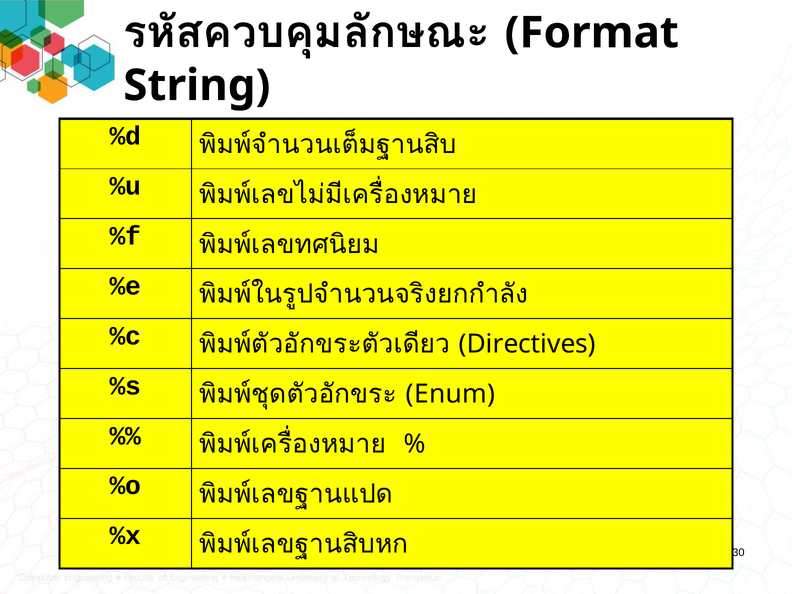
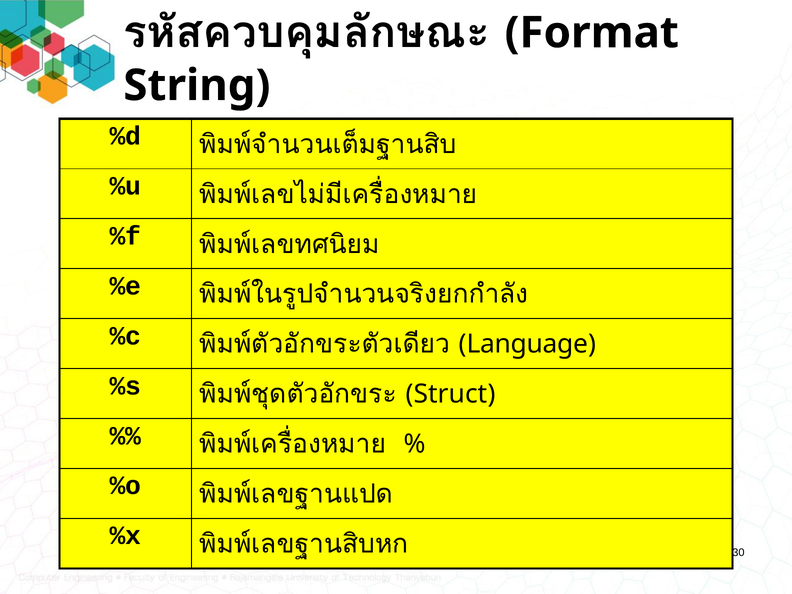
Directives: Directives -> Language
Enum: Enum -> Struct
